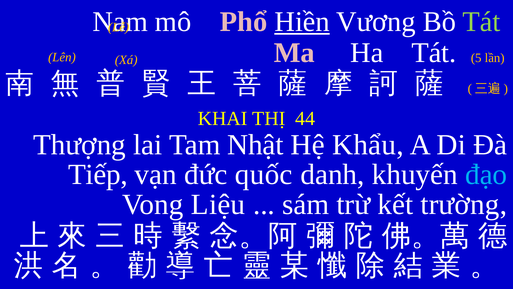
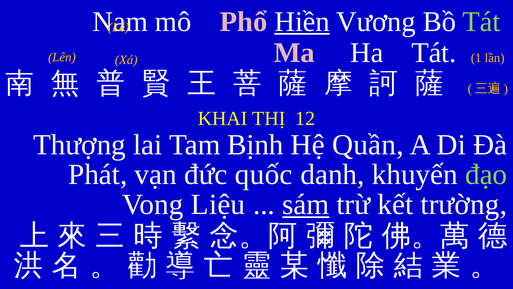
5: 5 -> 1
44: 44 -> 12
Nhật: Nhật -> Bịnh
Khẩu: Khẩu -> Quần
Tiếp: Tiếp -> Phát
đạo colour: light blue -> light green
sám underline: none -> present
